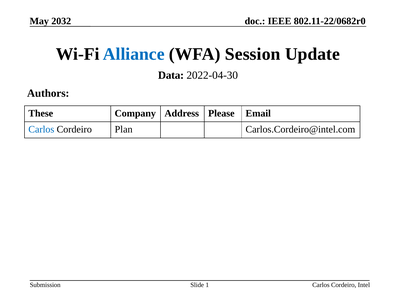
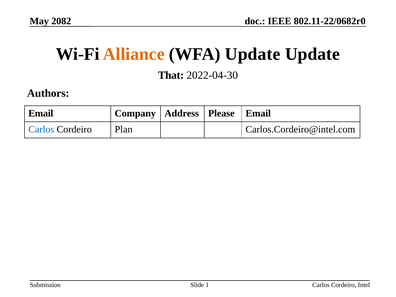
2032: 2032 -> 2082
Alliance colour: blue -> orange
WFA Session: Session -> Update
Data: Data -> That
These at (41, 113): These -> Email
